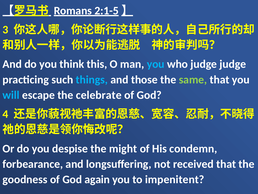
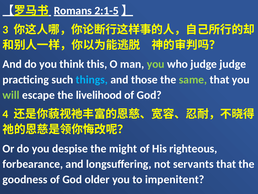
you at (156, 64) colour: light blue -> light green
will colour: light blue -> light green
celebrate: celebrate -> livelihood
condemn: condemn -> righteous
received: received -> servants
again: again -> older
